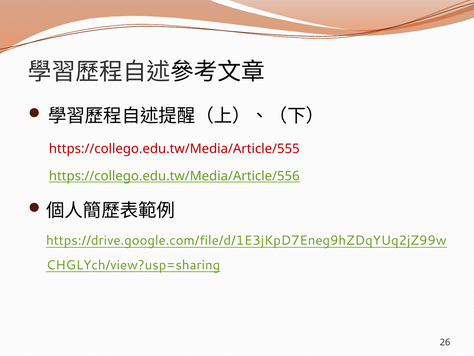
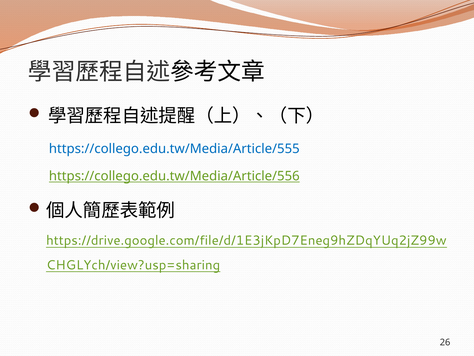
https://collego.edu.tw/Media/Article/555 colour: red -> blue
